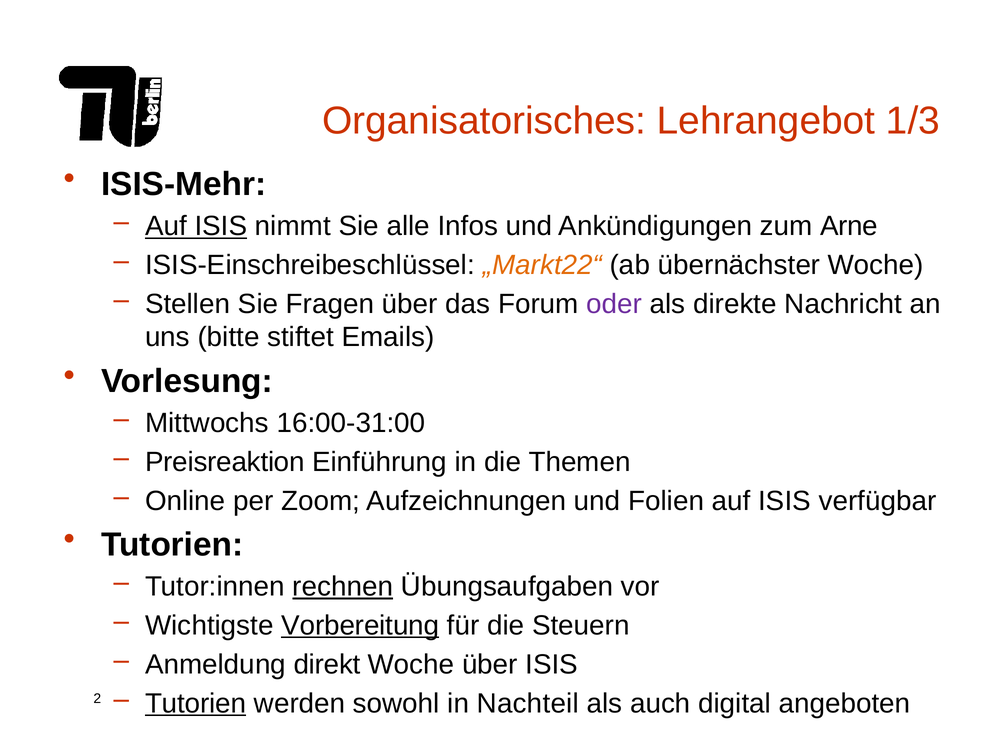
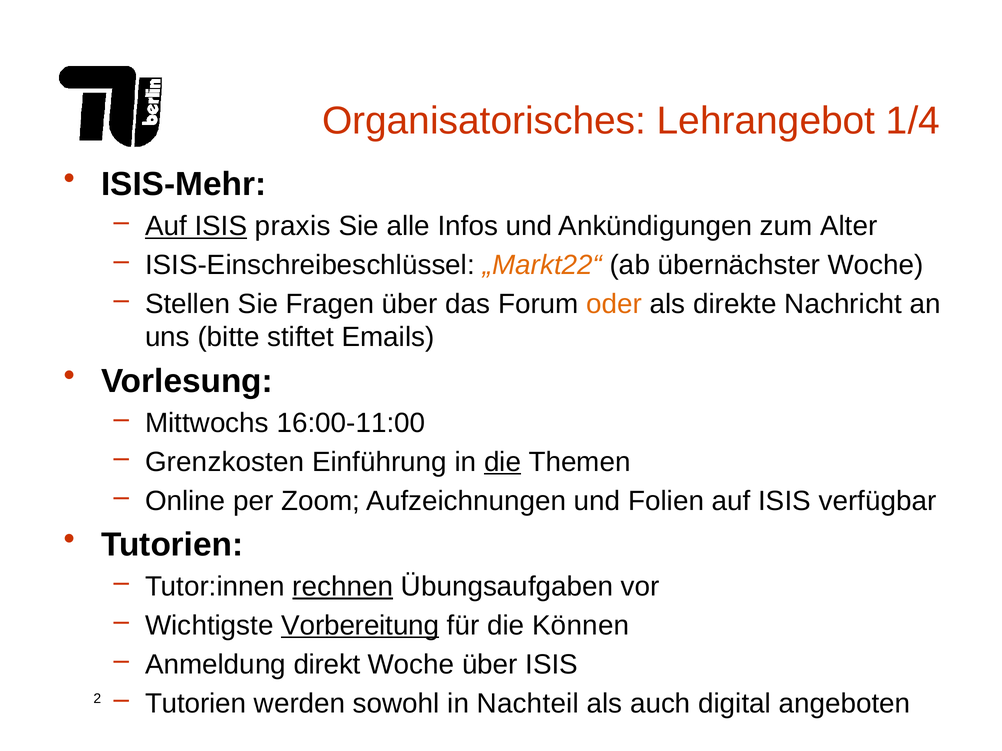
1/3: 1/3 -> 1/4
nimmt: nimmt -> praxis
Arne: Arne -> Alter
oder colour: purple -> orange
16:00-31:00: 16:00-31:00 -> 16:00-11:00
Preisreaktion: Preisreaktion -> Grenzkosten
die at (503, 462) underline: none -> present
Steuern: Steuern -> Können
Tutorien at (196, 704) underline: present -> none
